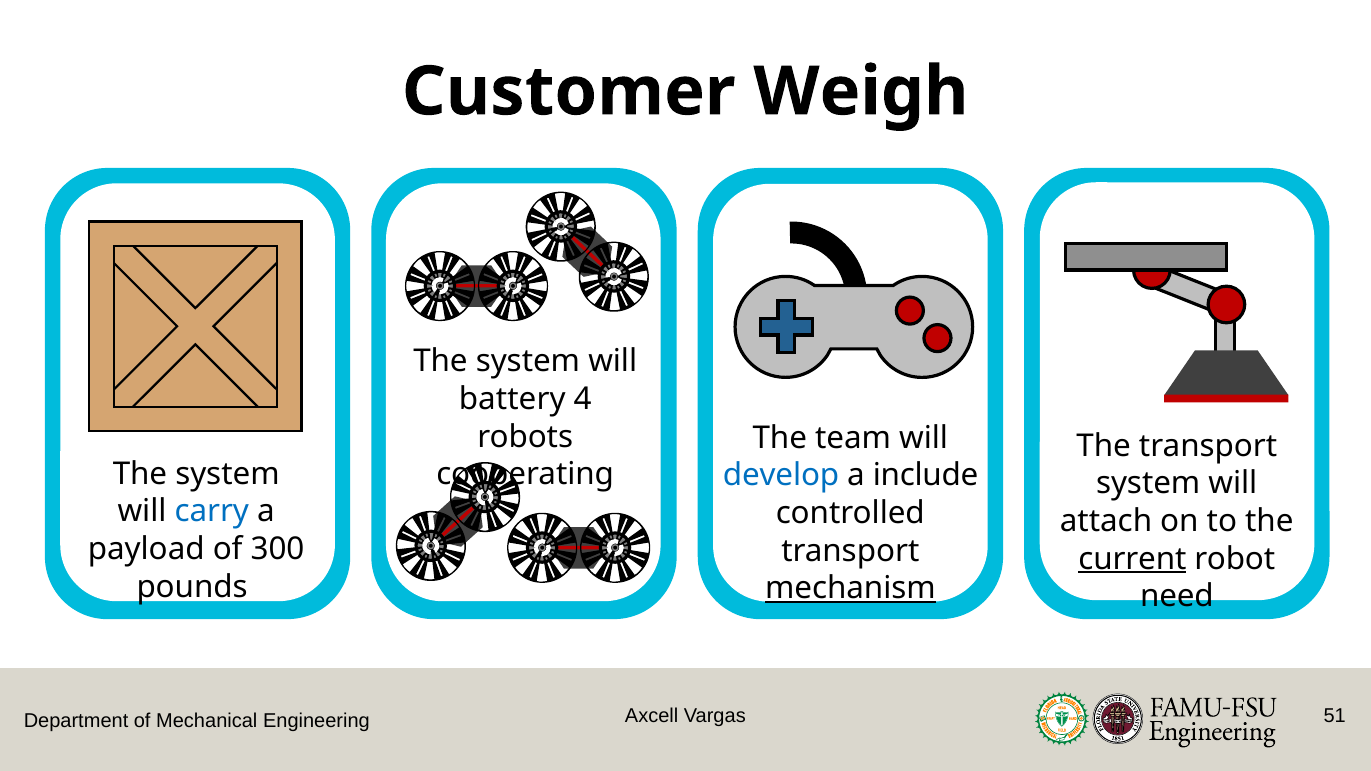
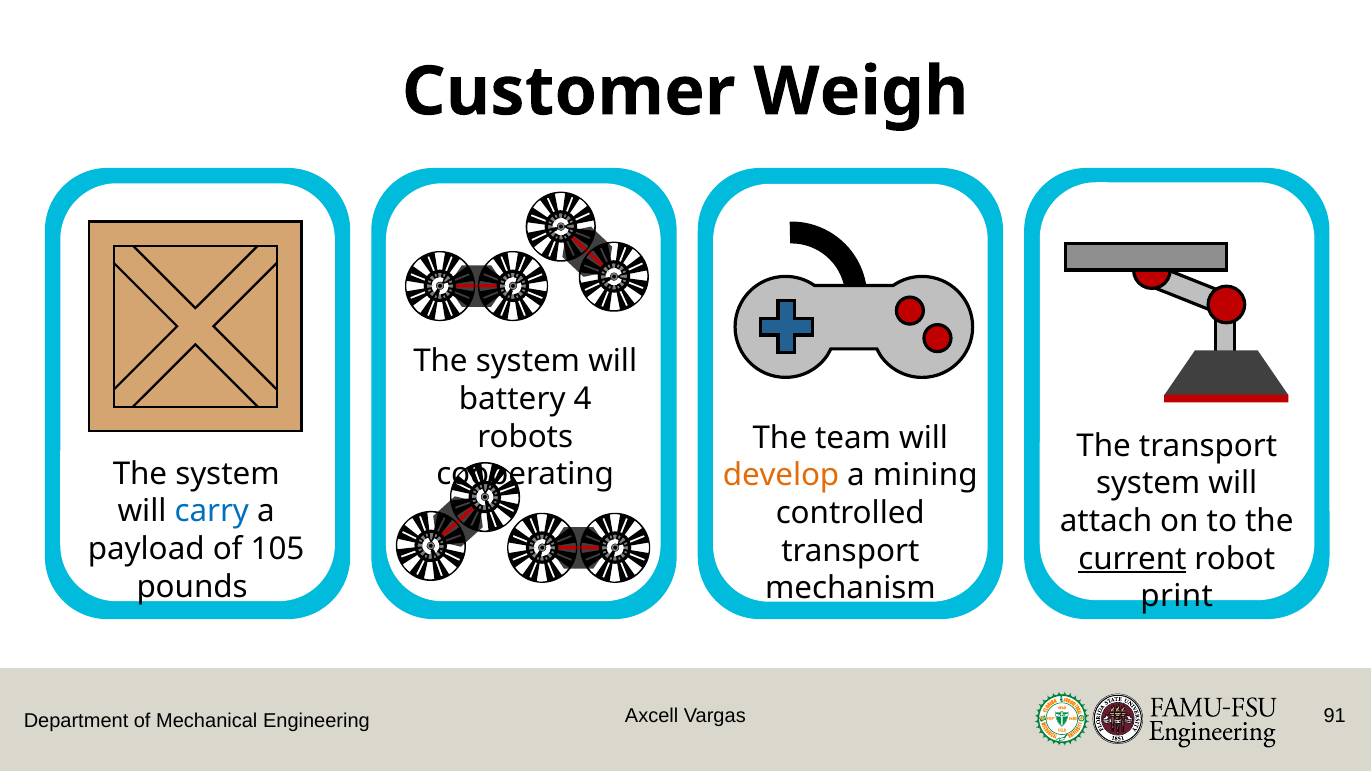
develop colour: blue -> orange
include: include -> mining
300: 300 -> 105
mechanism underline: present -> none
need at (1177, 596): need -> print
51: 51 -> 91
